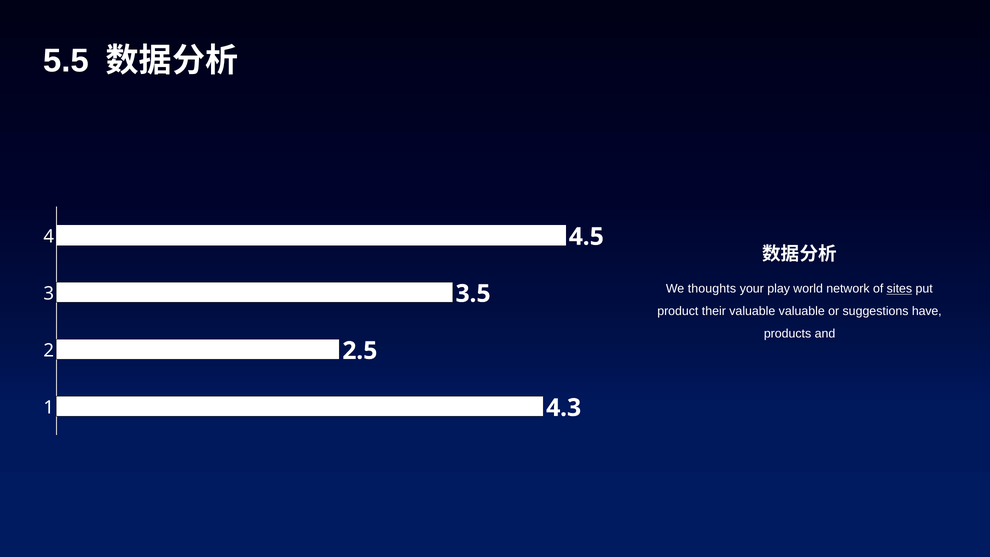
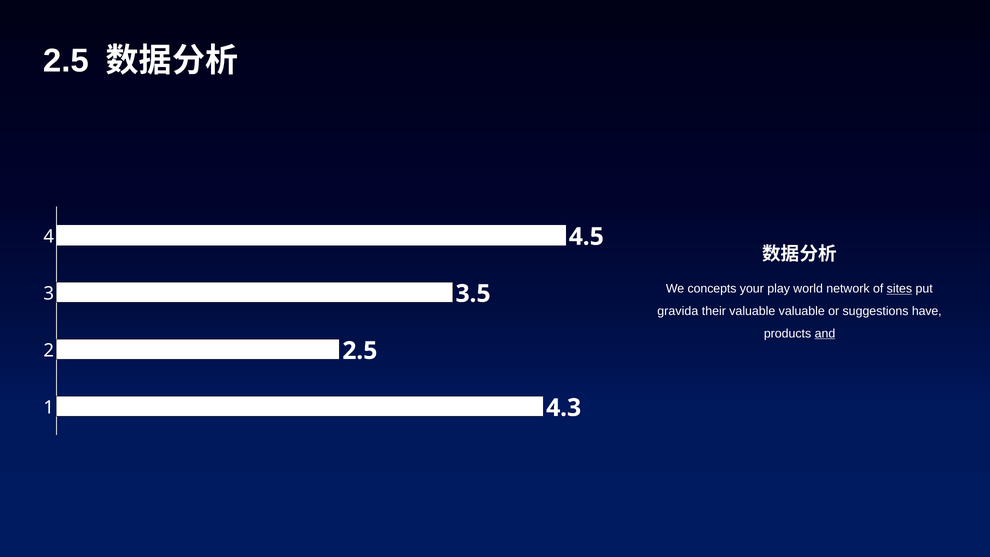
5.5 at (66, 61): 5.5 -> 2.5
thoughts: thoughts -> concepts
product: product -> gravida
and underline: none -> present
